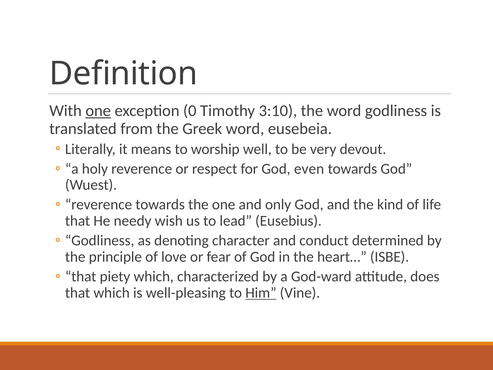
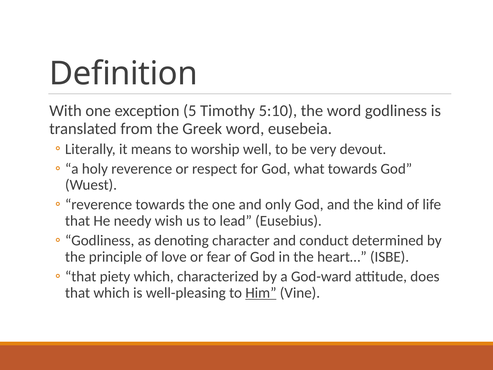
one at (98, 111) underline: present -> none
0: 0 -> 5
3:10: 3:10 -> 5:10
even: even -> what
